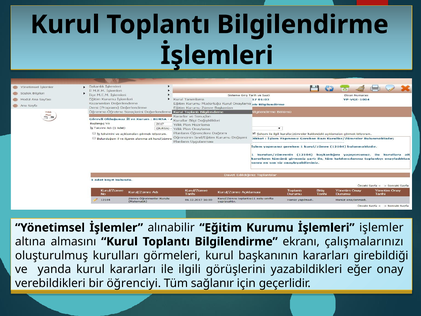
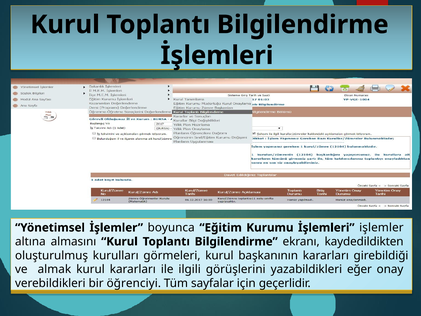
alınabilir: alınabilir -> boyunca
çalışmalarınızı: çalışmalarınızı -> kaydedildikten
yanda: yanda -> almak
sağlanır: sağlanır -> sayfalar
